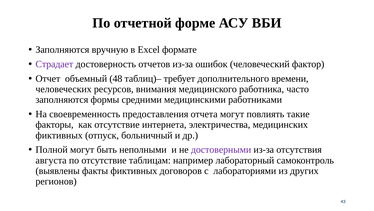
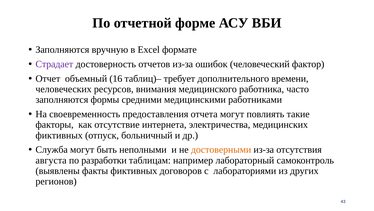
48: 48 -> 16
Полной: Полной -> Служба
достоверными colour: purple -> orange
по отсутствие: отсутствие -> разработки
